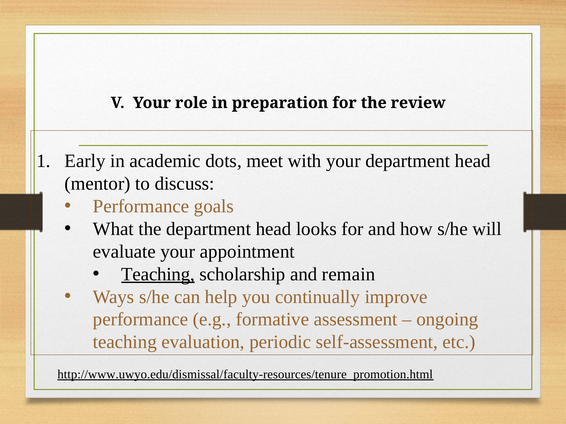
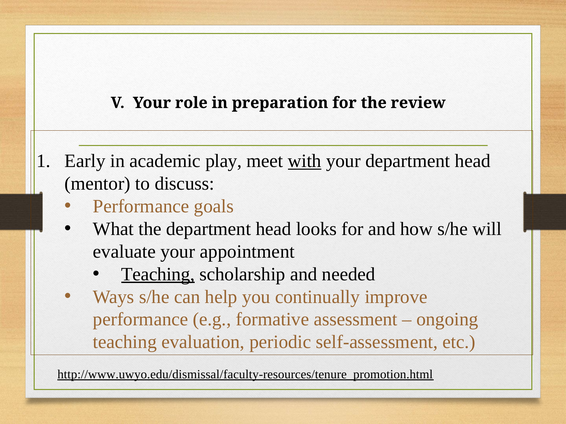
dots: dots -> play
with underline: none -> present
remain: remain -> needed
